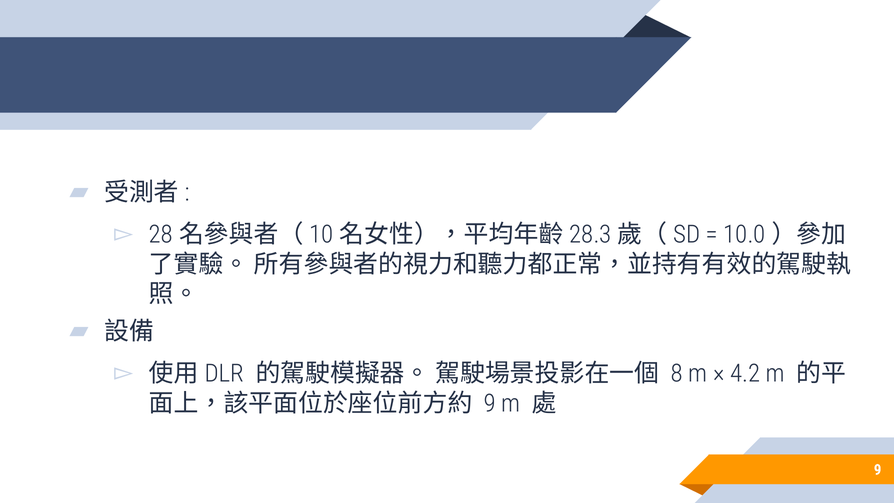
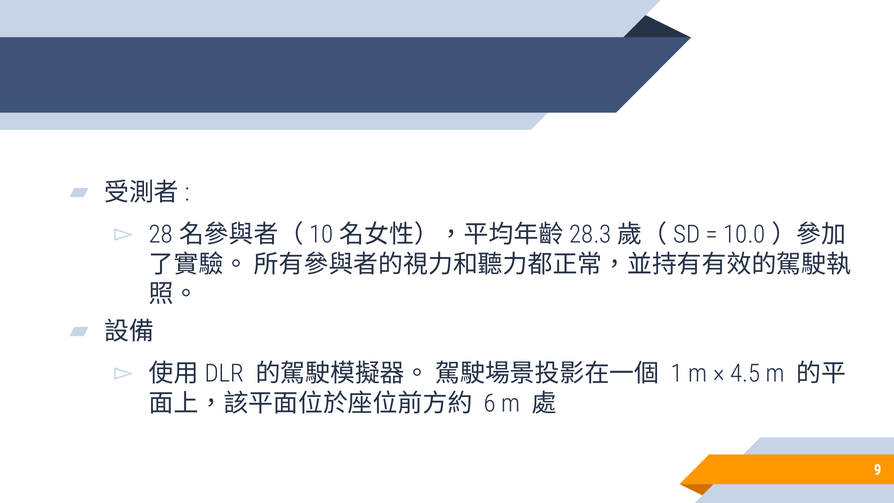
8: 8 -> 1
4.2: 4.2 -> 4.5
9 at (490, 403): 9 -> 6
